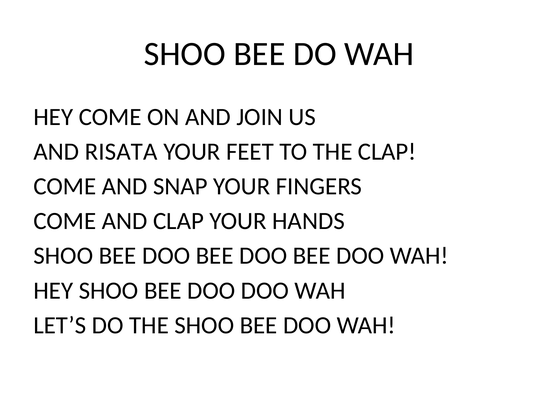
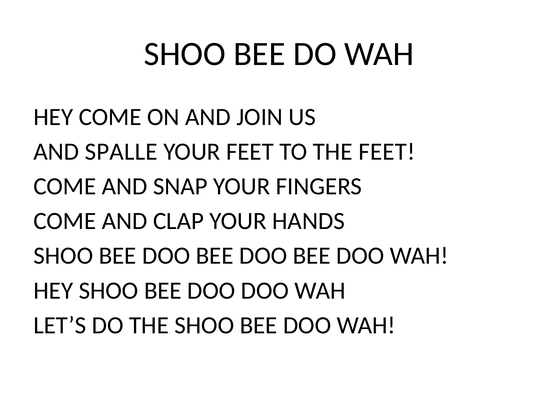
RISATA: RISATA -> SPALLE
THE CLAP: CLAP -> FEET
